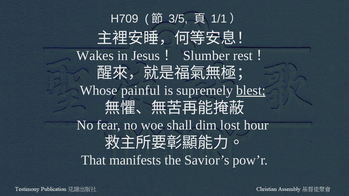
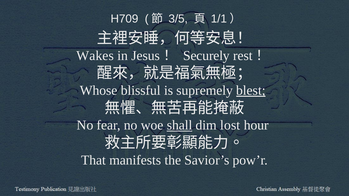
Slumber: Slumber -> Securely
painful: painful -> blissful
shall underline: none -> present
